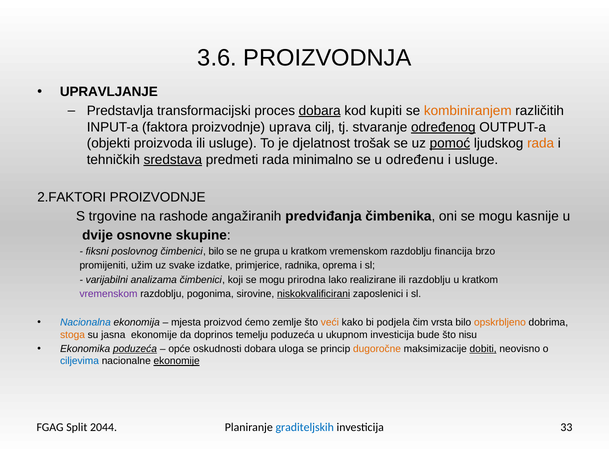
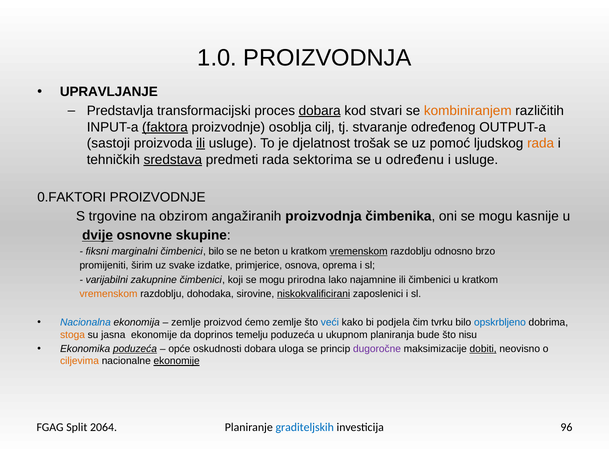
3.6: 3.6 -> 1.0
kupiti: kupiti -> stvari
faktora underline: none -> present
uprava: uprava -> osoblja
određenog underline: present -> none
objekti: objekti -> sastoji
ili at (201, 143) underline: none -> present
pomoć underline: present -> none
minimalno: minimalno -> sektorima
2.FAKTORI: 2.FAKTORI -> 0.FAKTORI
rashode: rashode -> obzirom
angažiranih predviđanja: predviđanja -> proizvodnja
dvije underline: none -> present
poslovnog: poslovnog -> marginalni
grupa: grupa -> beton
vremenskom at (359, 251) underline: none -> present
financija: financija -> odnosno
užim: užim -> širim
radnika: radnika -> osnova
analizama: analizama -> zakupnine
realizirane: realizirane -> najamnine
ili razdoblju: razdoblju -> čimbenici
vremenskom at (109, 294) colour: purple -> orange
pogonima: pogonima -> dohodaka
mjesta at (186, 322): mjesta -> zemlje
veći colour: orange -> blue
vrsta: vrsta -> tvrku
opskrbljeno colour: orange -> blue
ukupnom investicija: investicija -> planiranja
dugoročne colour: orange -> purple
ciljevima colour: blue -> orange
2044: 2044 -> 2064
33: 33 -> 96
